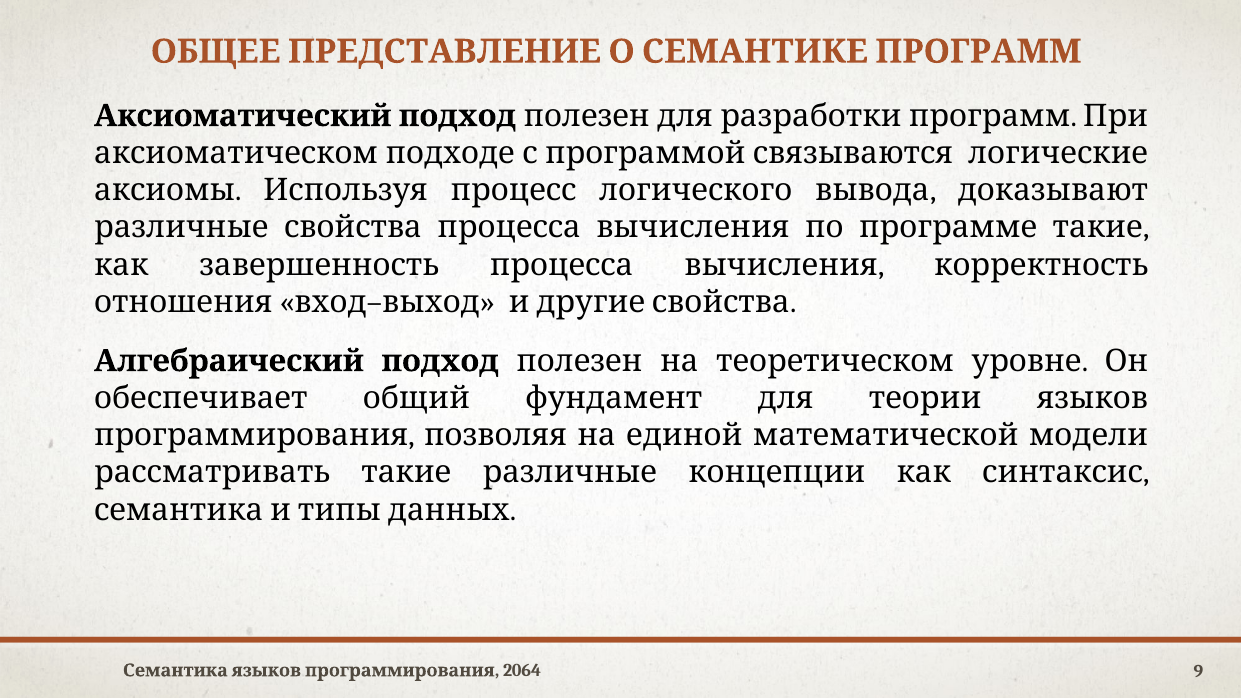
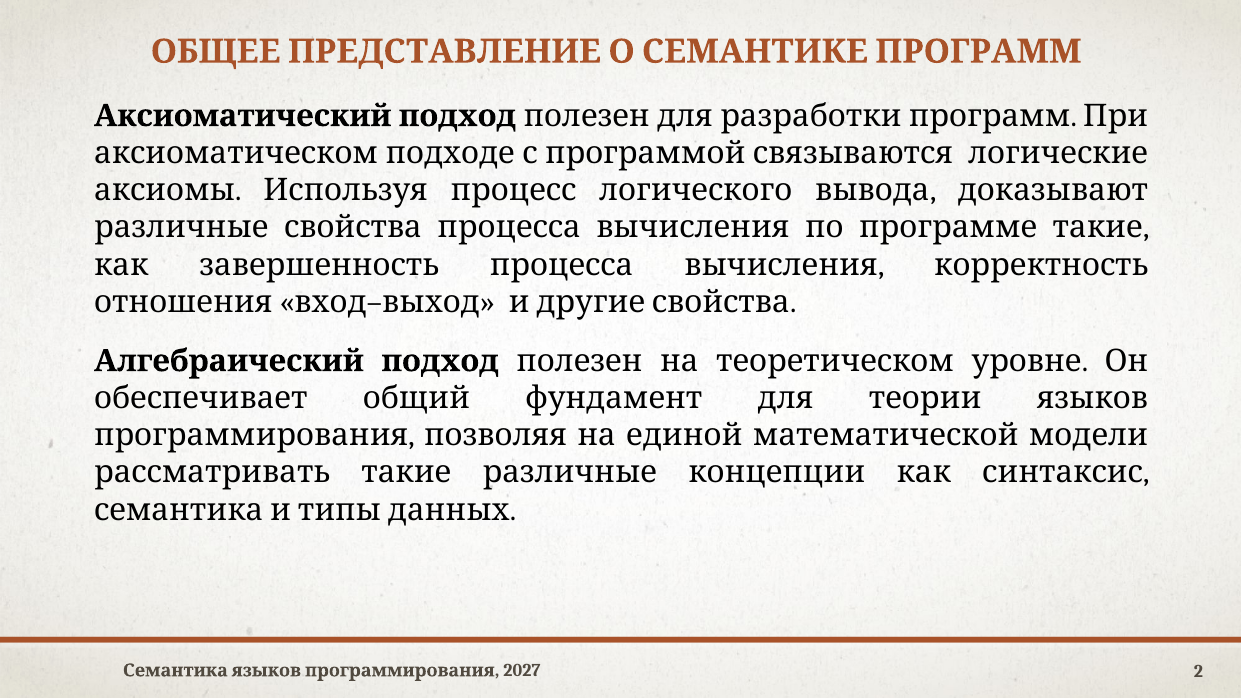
2064: 2064 -> 2027
9: 9 -> 2
